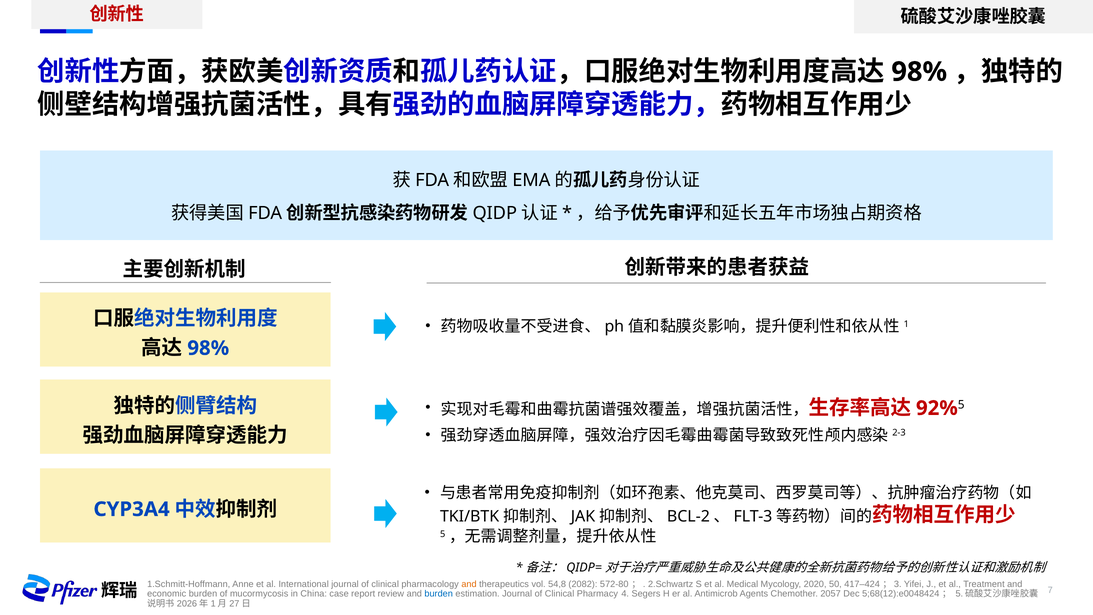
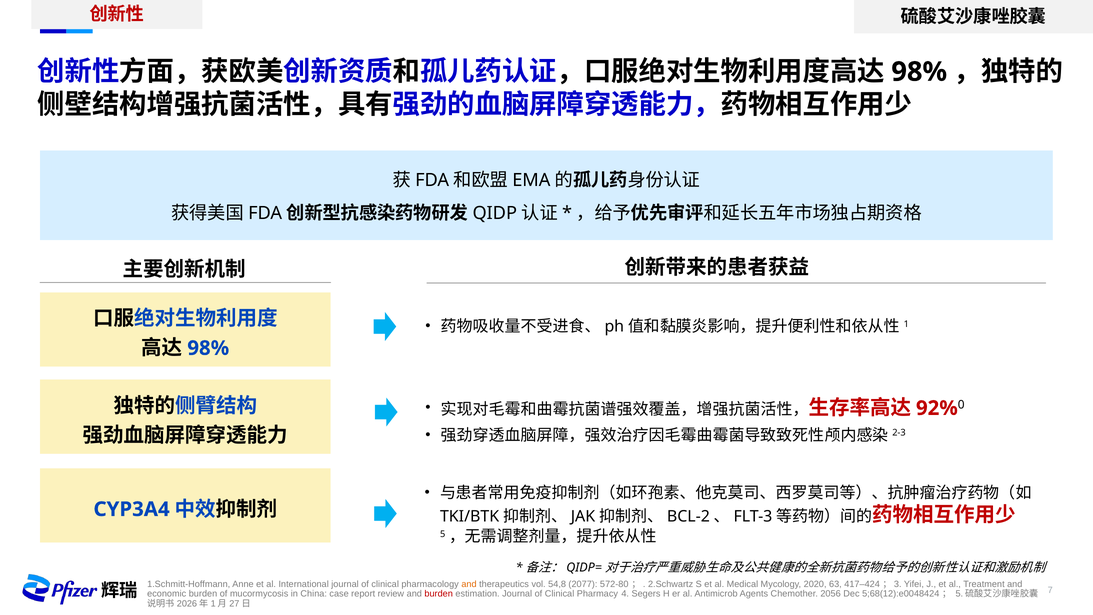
5 at (961, 405): 5 -> 0
2082: 2082 -> 2077
50: 50 -> 63
burden at (439, 594) colour: blue -> red
2057: 2057 -> 2056
